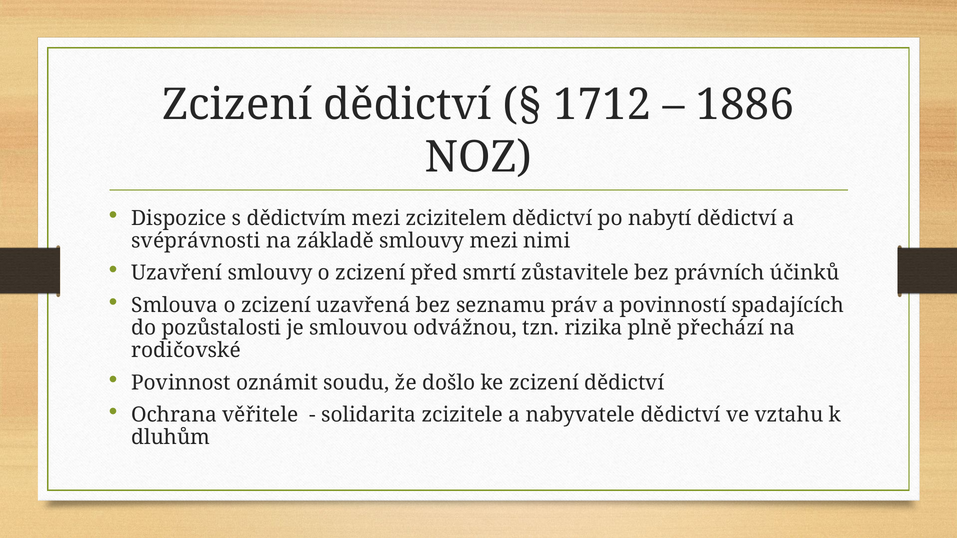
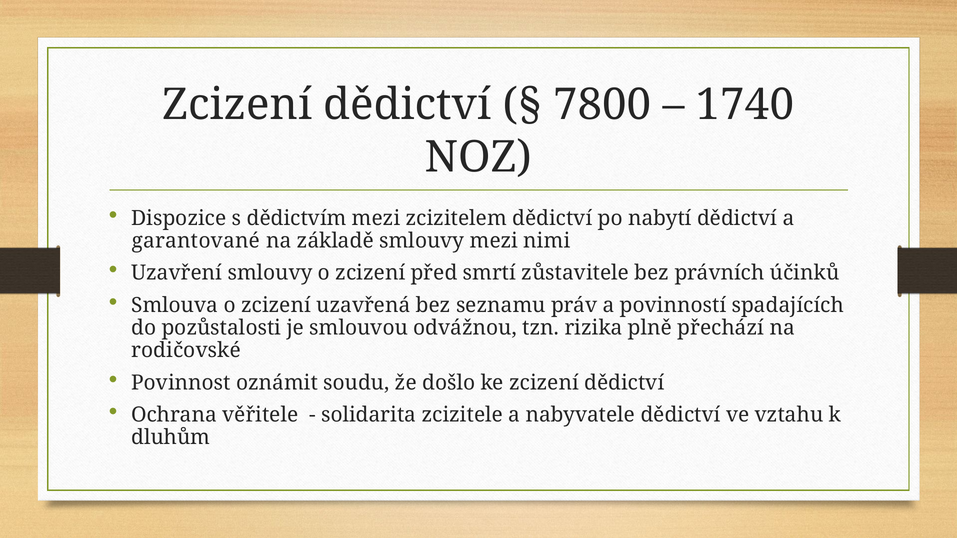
1712: 1712 -> 7800
1886: 1886 -> 1740
svéprávnosti: svéprávnosti -> garantované
